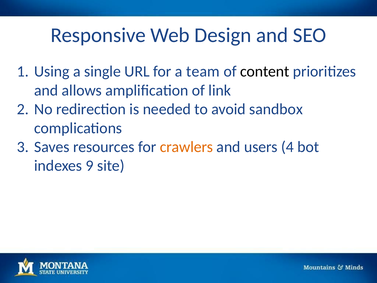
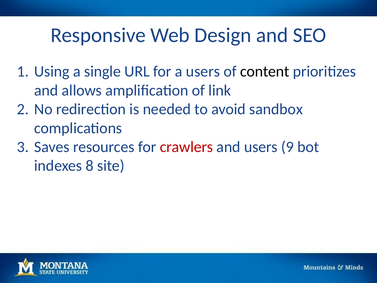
a team: team -> users
crawlers colour: orange -> red
4: 4 -> 9
9: 9 -> 8
